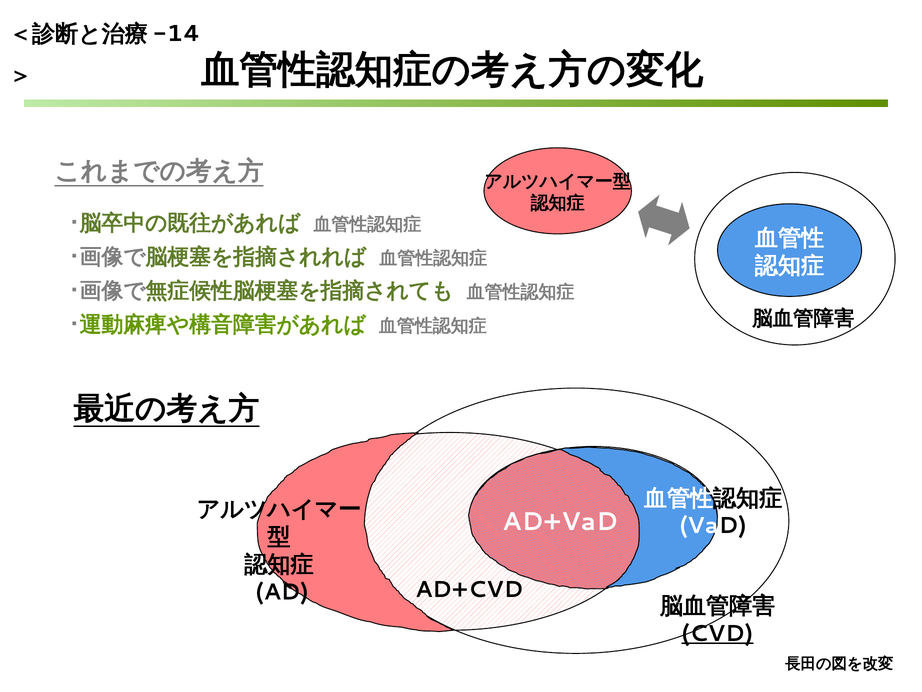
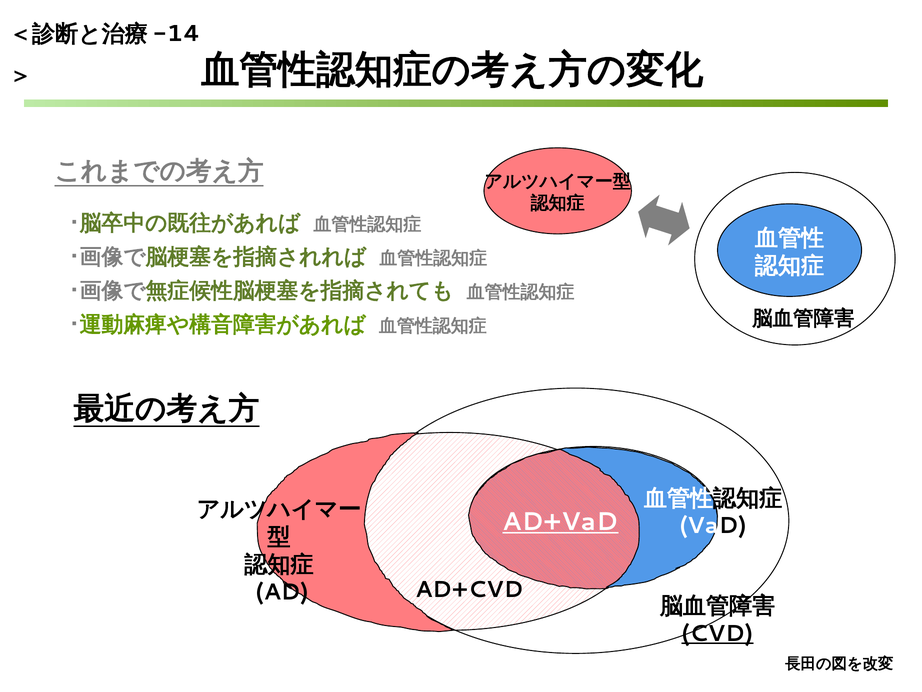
AD+VaD underline: none -> present
